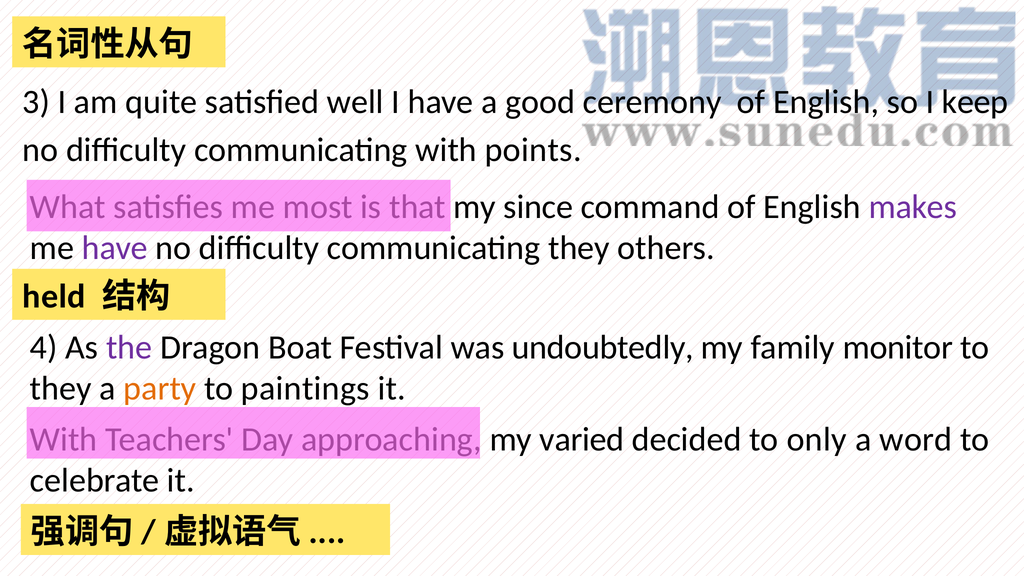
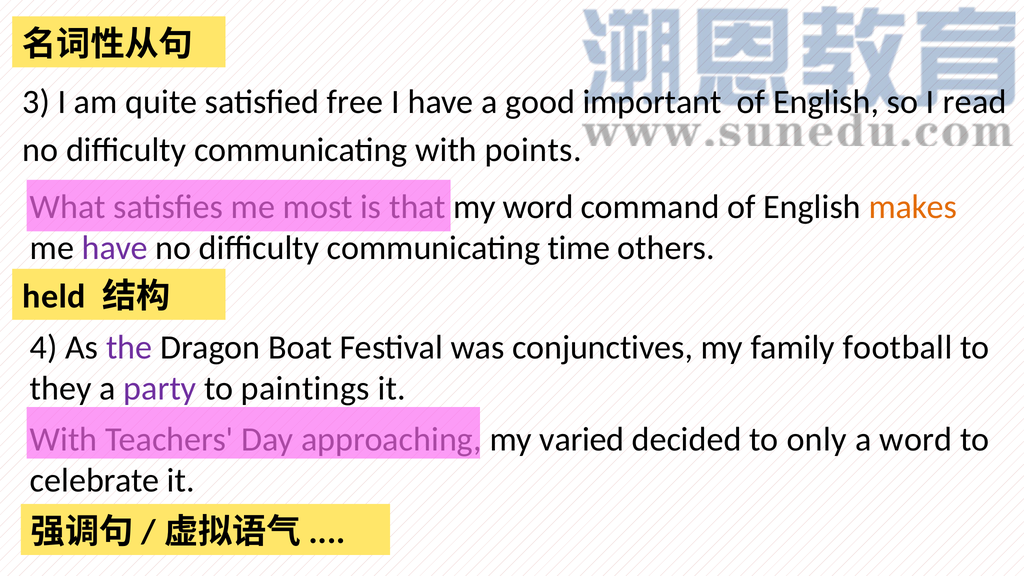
well: well -> free
ceremony: ceremony -> important
keep: keep -> read
my since: since -> word
makes colour: purple -> orange
communicating they: they -> time
undoubtedly: undoubtedly -> conjunctives
monitor: monitor -> football
party colour: orange -> purple
